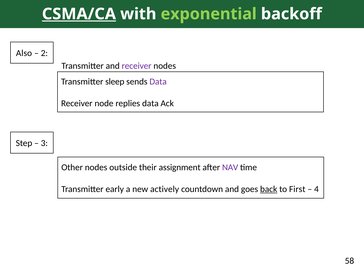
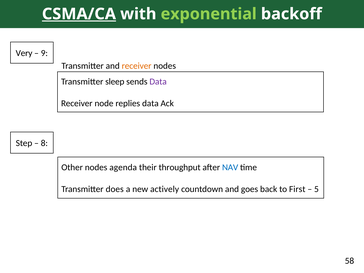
Also: Also -> Very
2: 2 -> 9
receiver at (137, 66) colour: purple -> orange
3: 3 -> 8
outside: outside -> agenda
assignment: assignment -> throughput
NAV colour: purple -> blue
early: early -> does
back underline: present -> none
4: 4 -> 5
